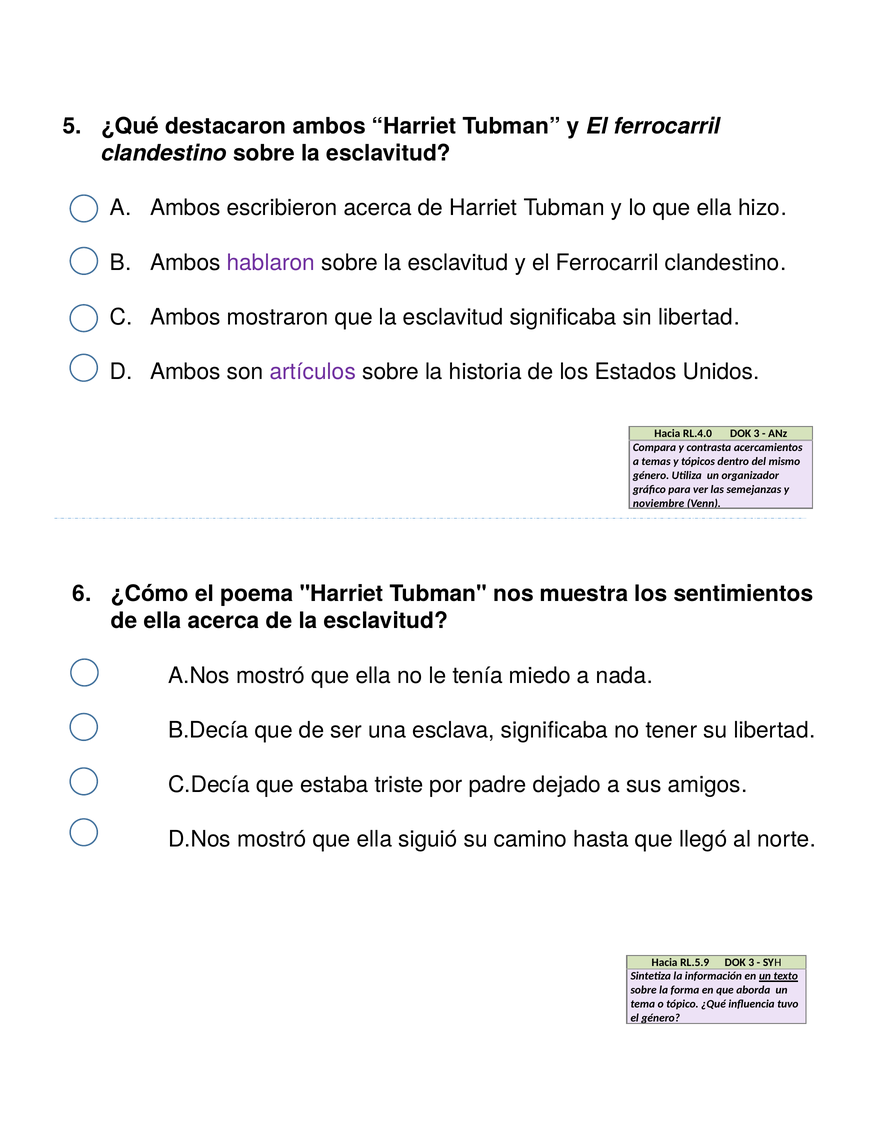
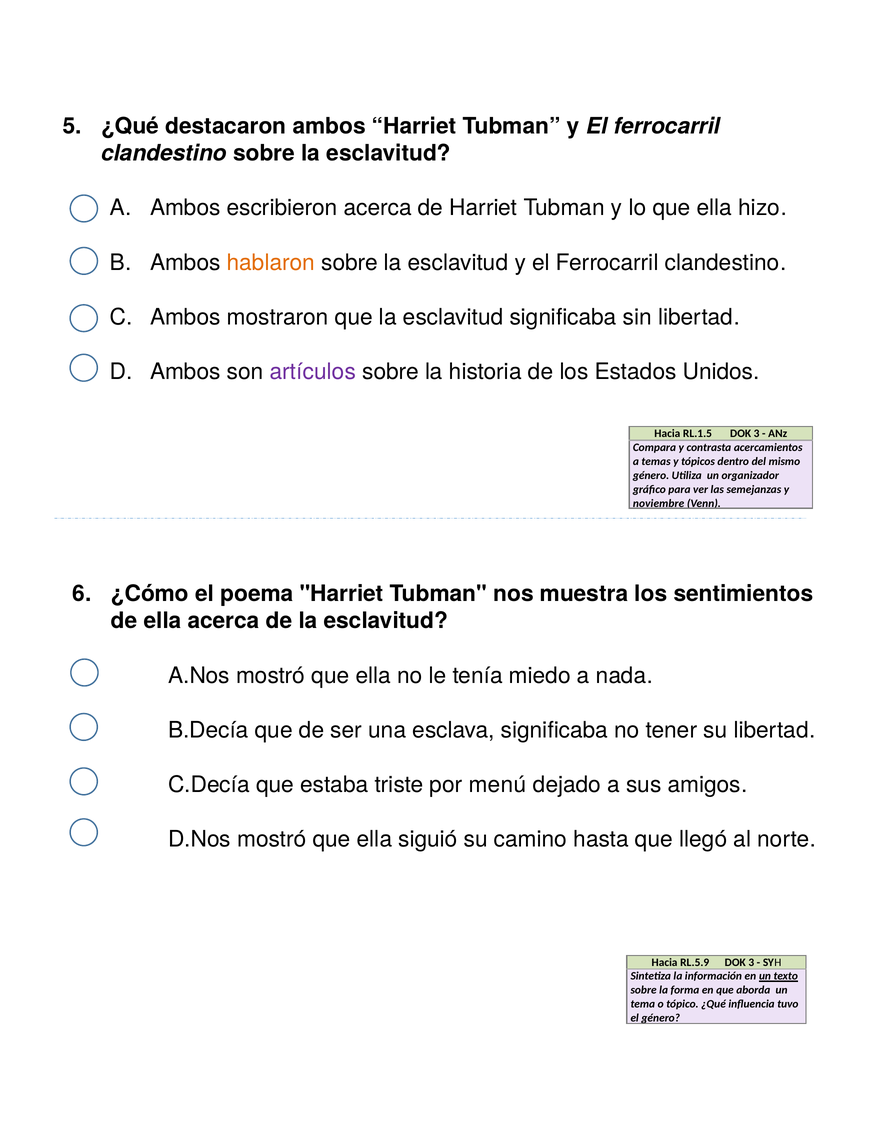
hablaron colour: purple -> orange
RL.4.0: RL.4.0 -> RL.1.5
padre: padre -> menú
